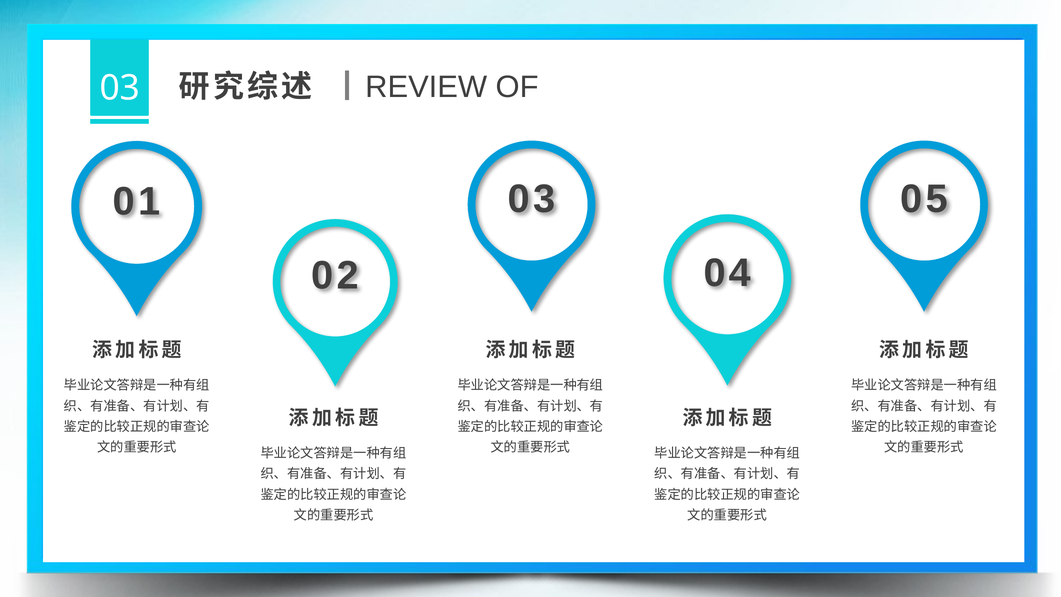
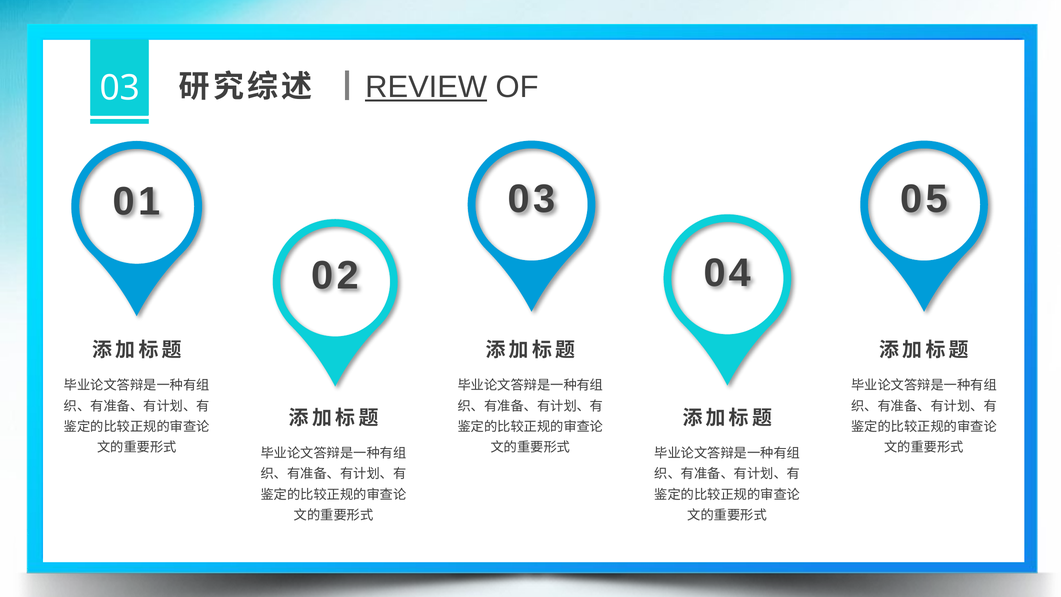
REVIEW underline: none -> present
